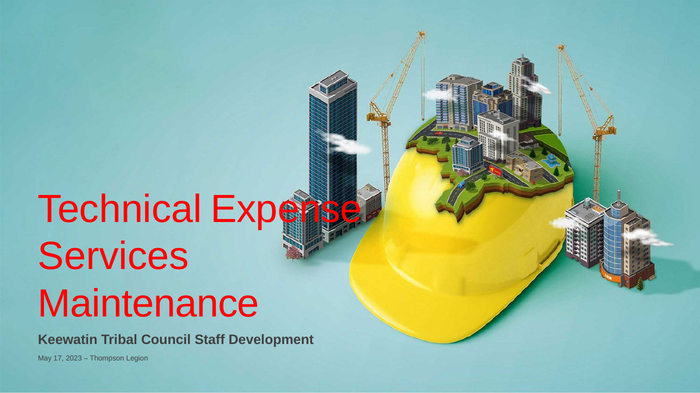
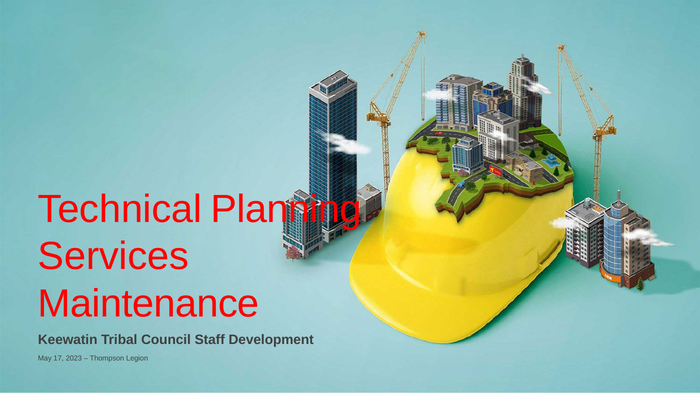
Expense: Expense -> Planning
